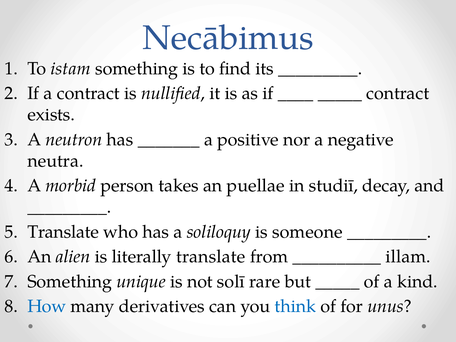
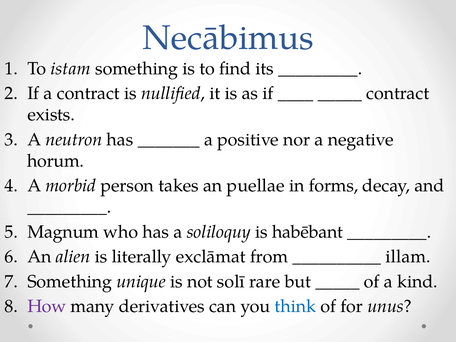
neutra: neutra -> horum
studiī: studiī -> forms
Translate at (63, 232): Translate -> Magnum
someone: someone -> habēbant
literally translate: translate -> exclāmat
How colour: blue -> purple
